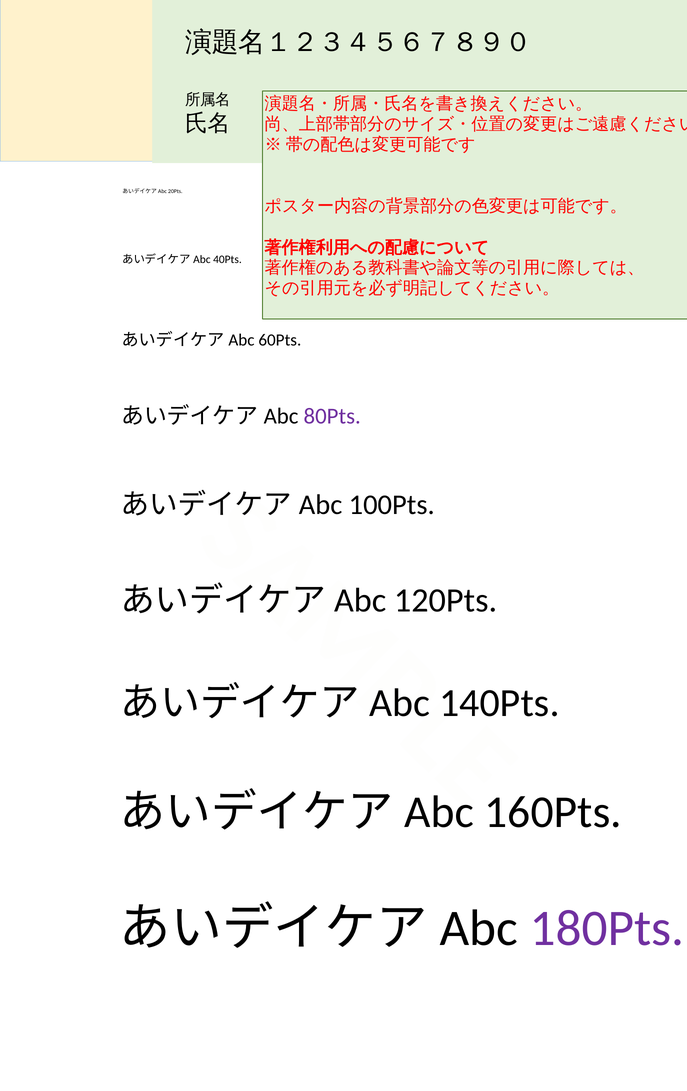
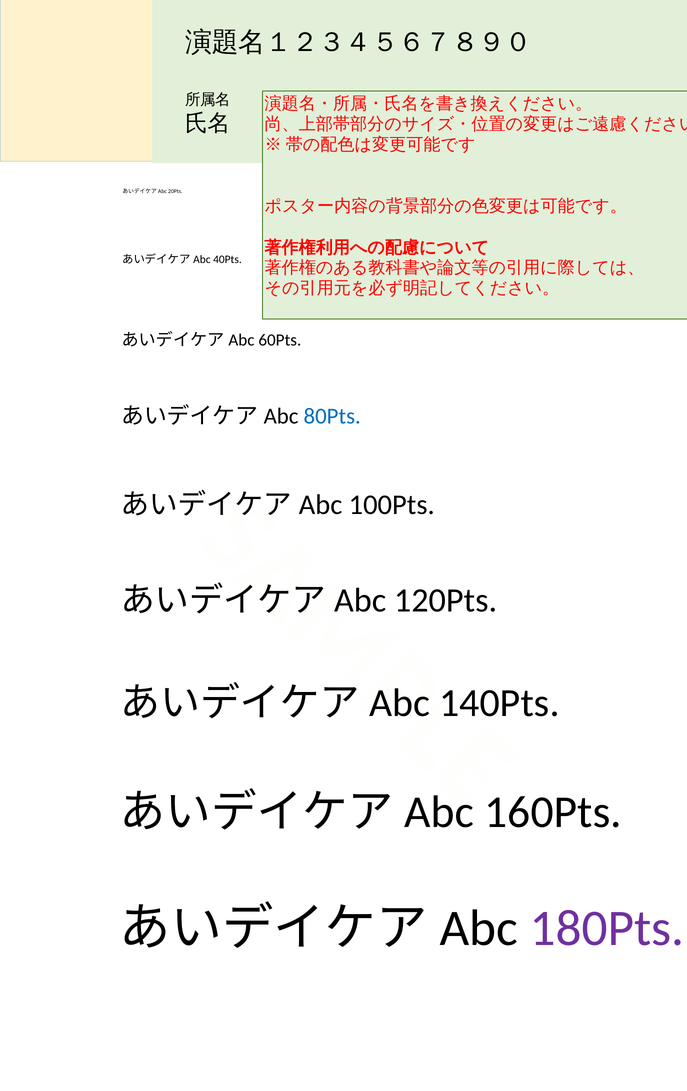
80Pts colour: purple -> blue
